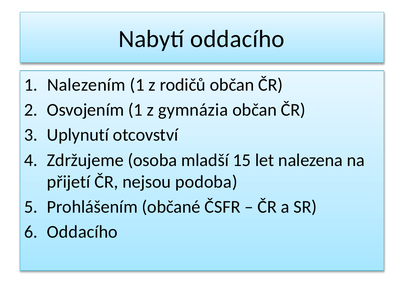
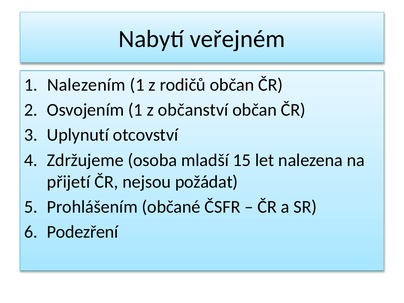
Nabytí oddacího: oddacího -> veřejném
gymnázia: gymnázia -> občanství
podoba: podoba -> požádat
Oddacího at (82, 232): Oddacího -> Podezření
